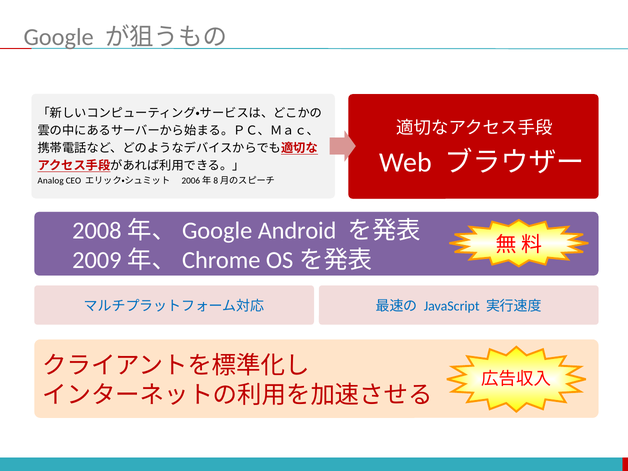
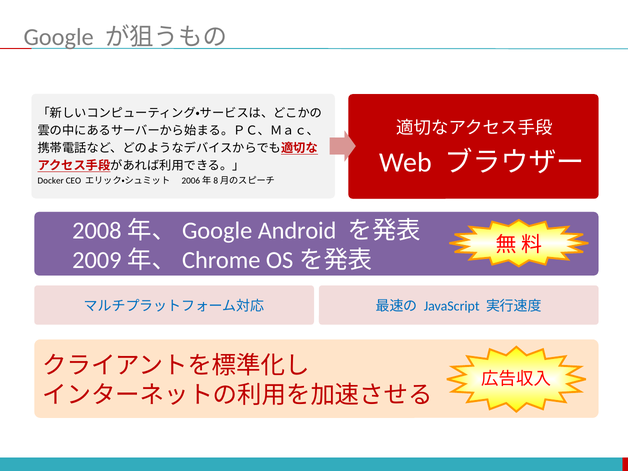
Analog: Analog -> Docker
